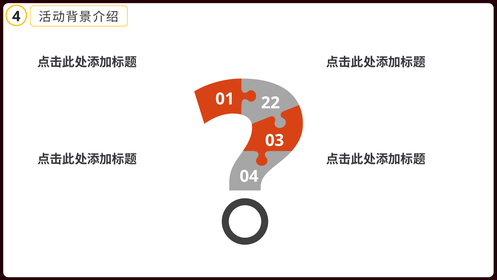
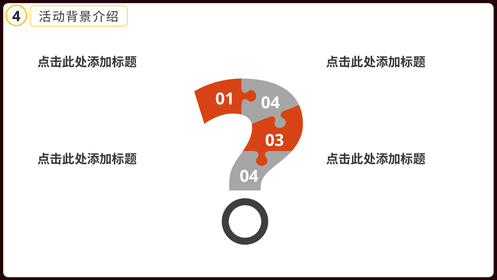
01 22: 22 -> 04
